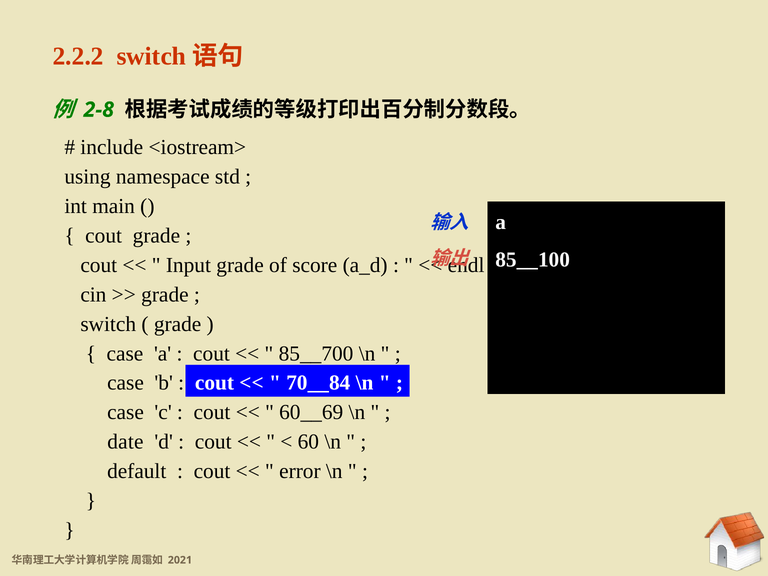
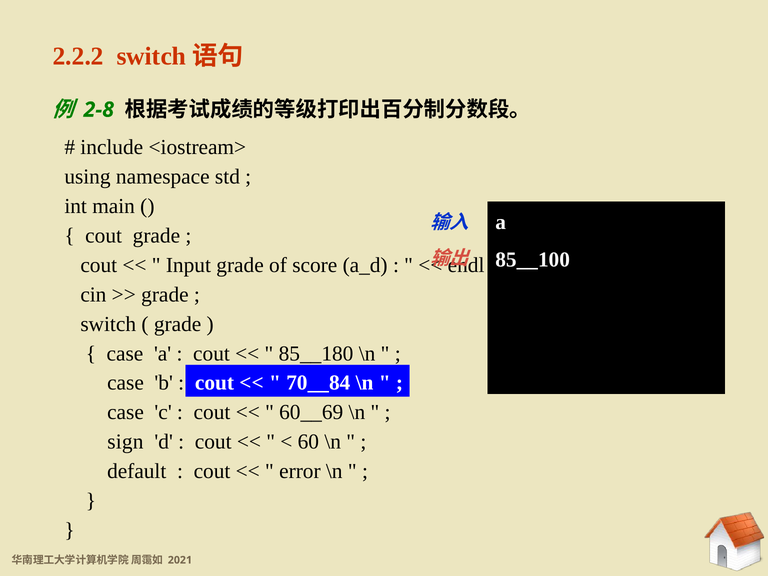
85__700: 85__700 -> 85__180
date: date -> sign
